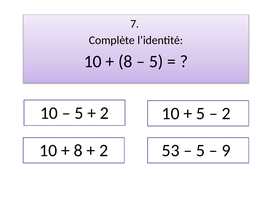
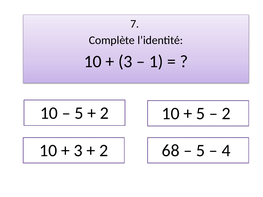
8 at (125, 62): 8 -> 3
5 at (156, 62): 5 -> 1
8 at (78, 151): 8 -> 3
53: 53 -> 68
9: 9 -> 4
